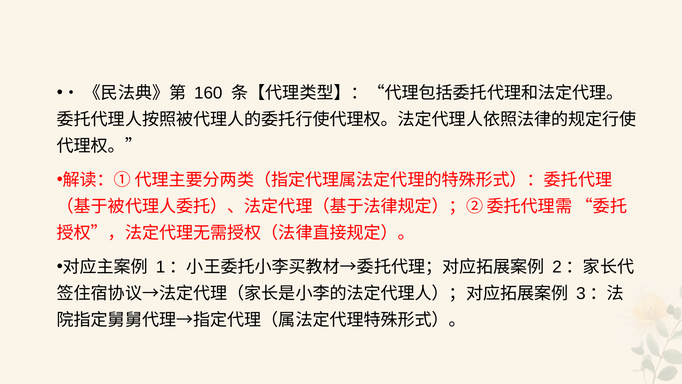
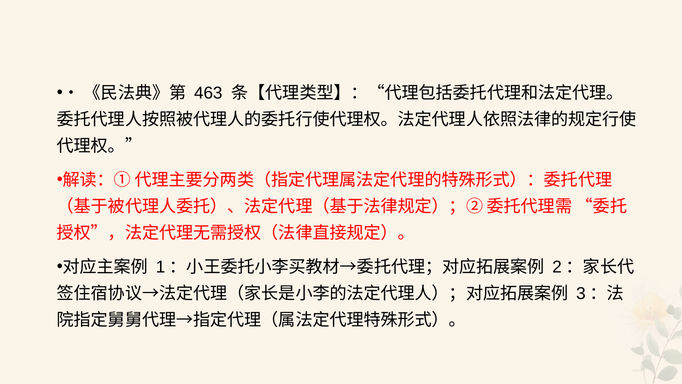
160: 160 -> 463
